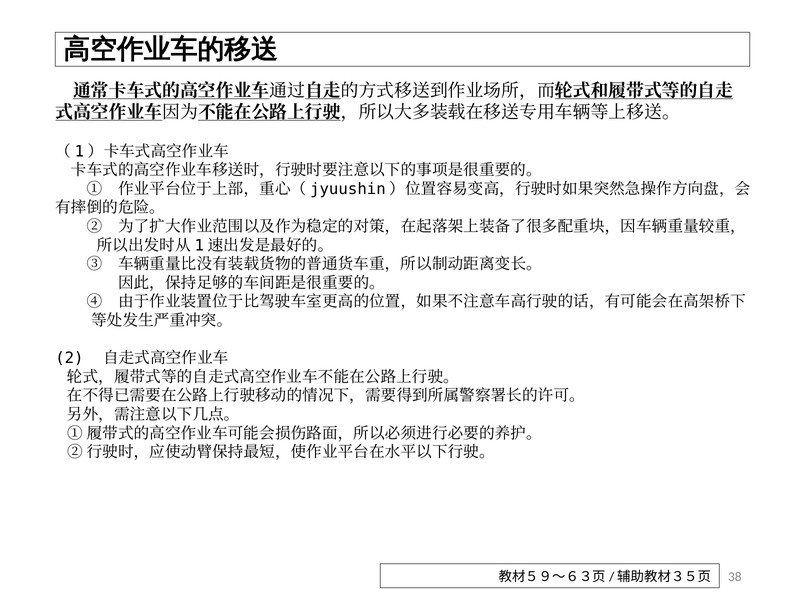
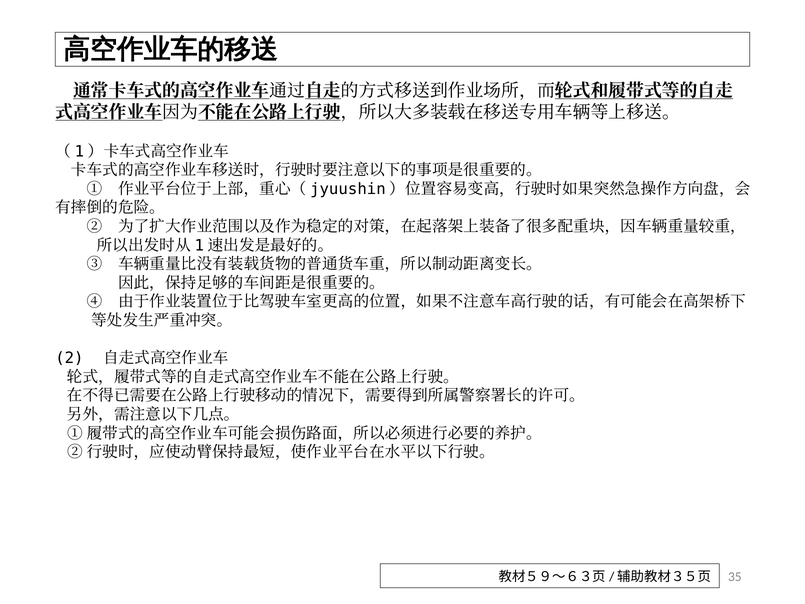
38: 38 -> 35
